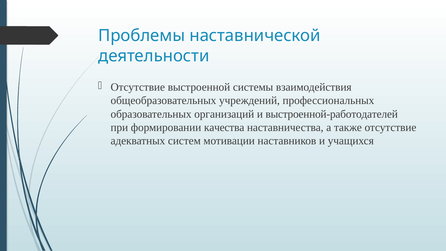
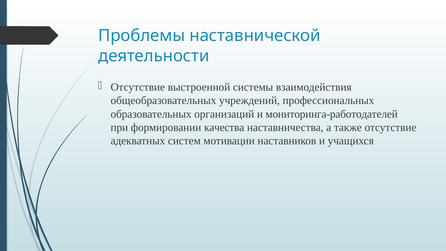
выстроенной-работодателей: выстроенной-работодателей -> мониторинга-работодателей
